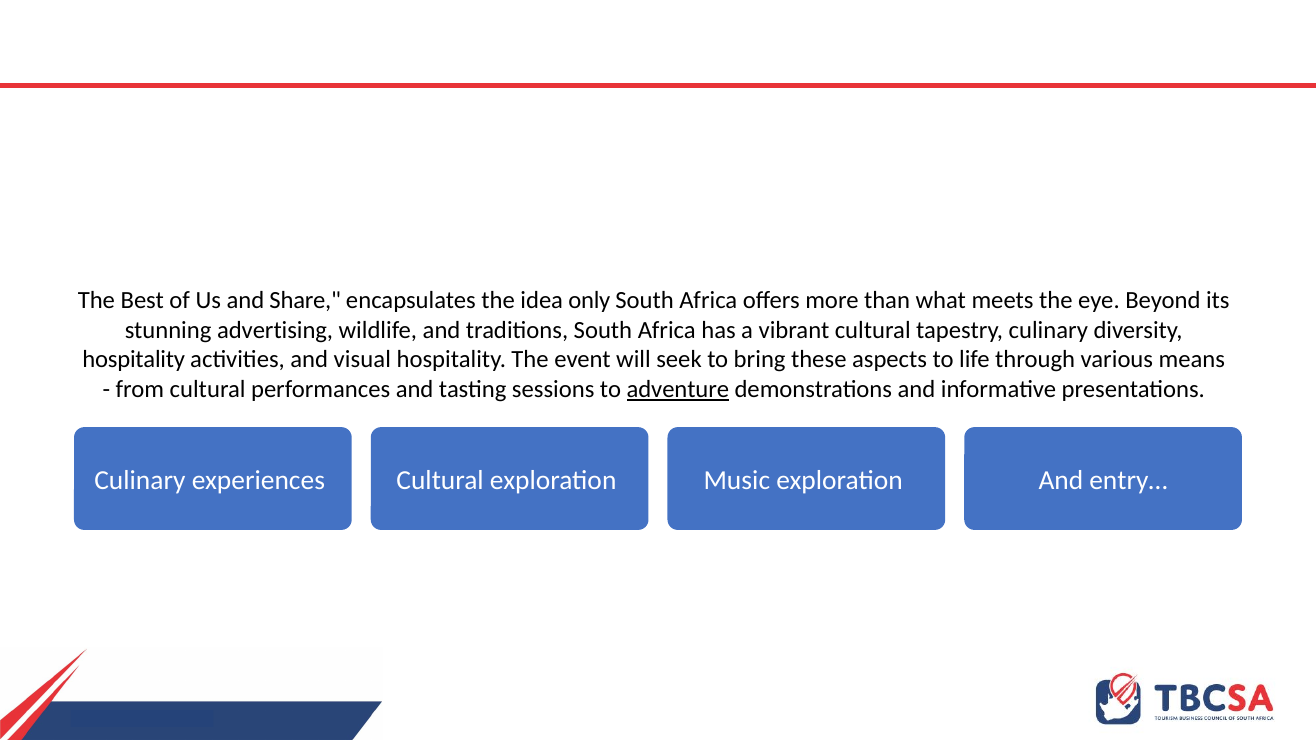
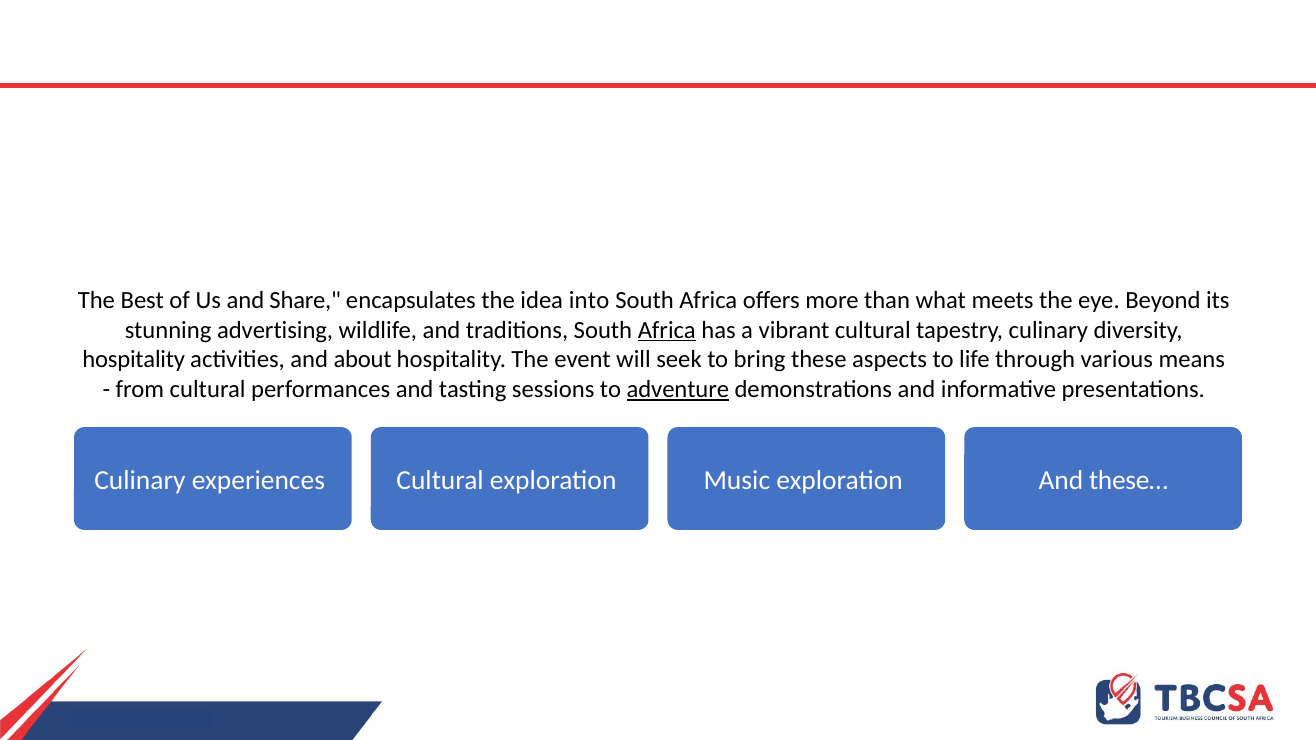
only: only -> into
Africa at (667, 330) underline: none -> present
visual: visual -> about
entry…: entry… -> these…
